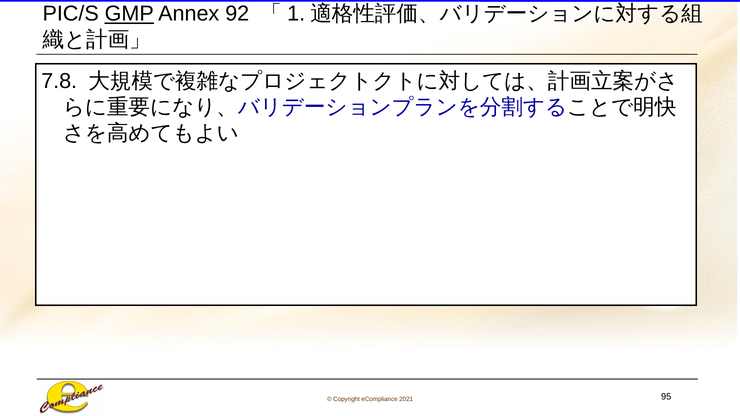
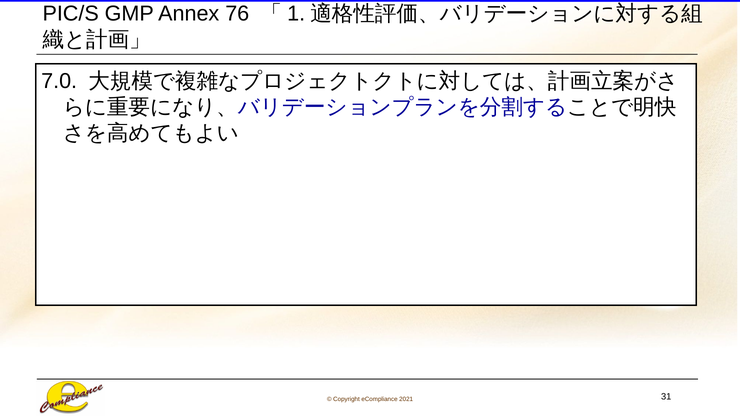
GMP underline: present -> none
92: 92 -> 76
7.8: 7.8 -> 7.0
95: 95 -> 31
